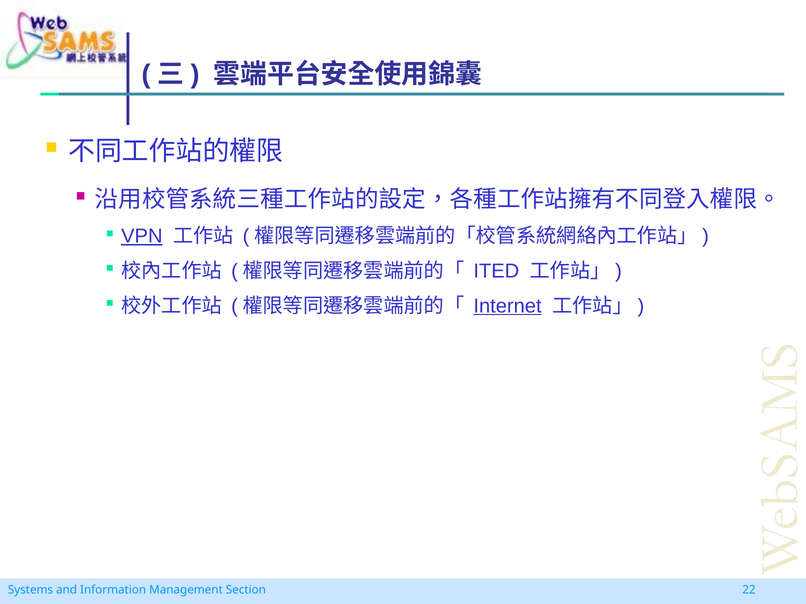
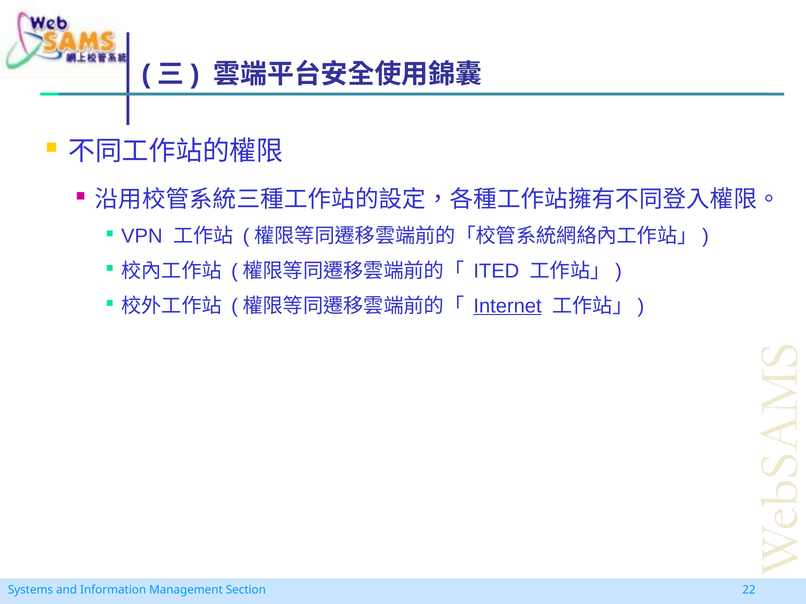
VPN underline: present -> none
